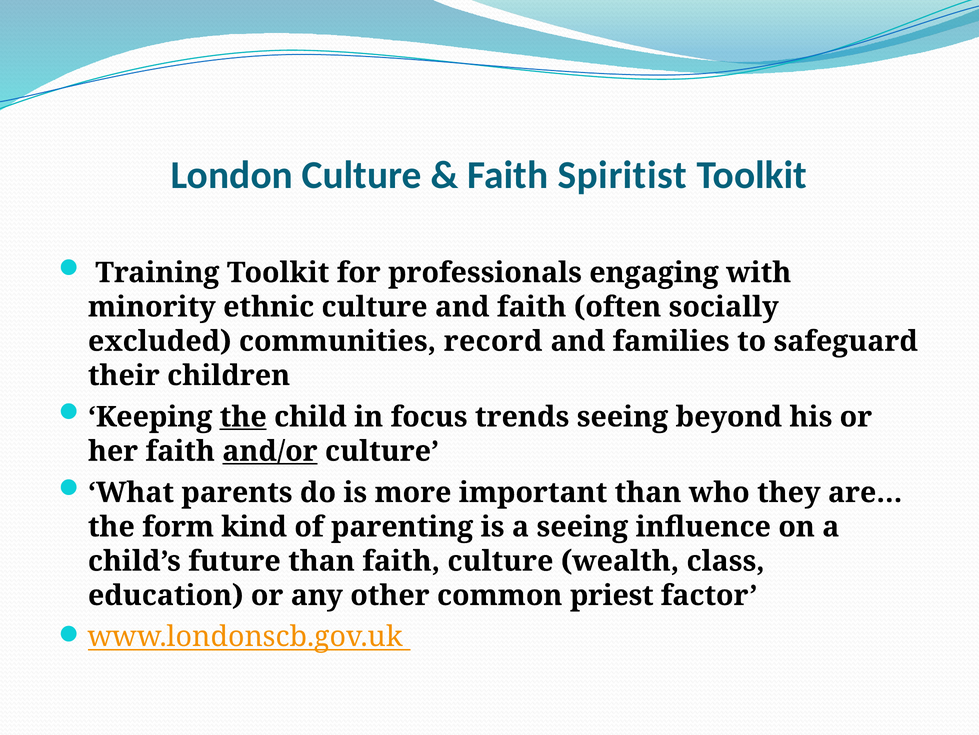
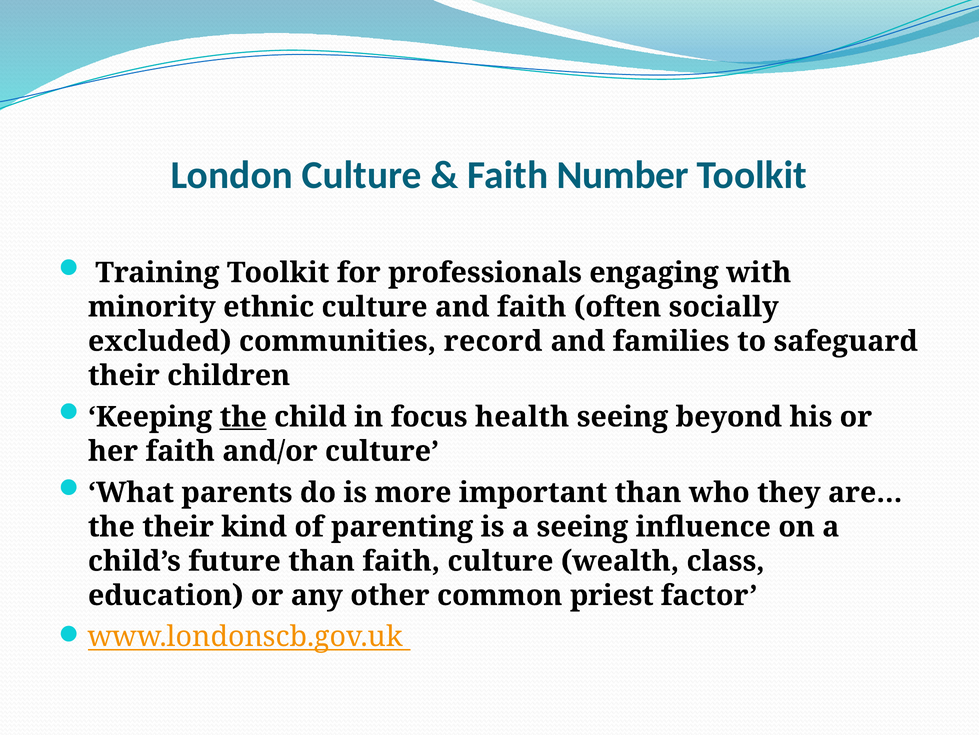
Spiritist: Spiritist -> Number
trends: trends -> health
and/or underline: present -> none
the form: form -> their
